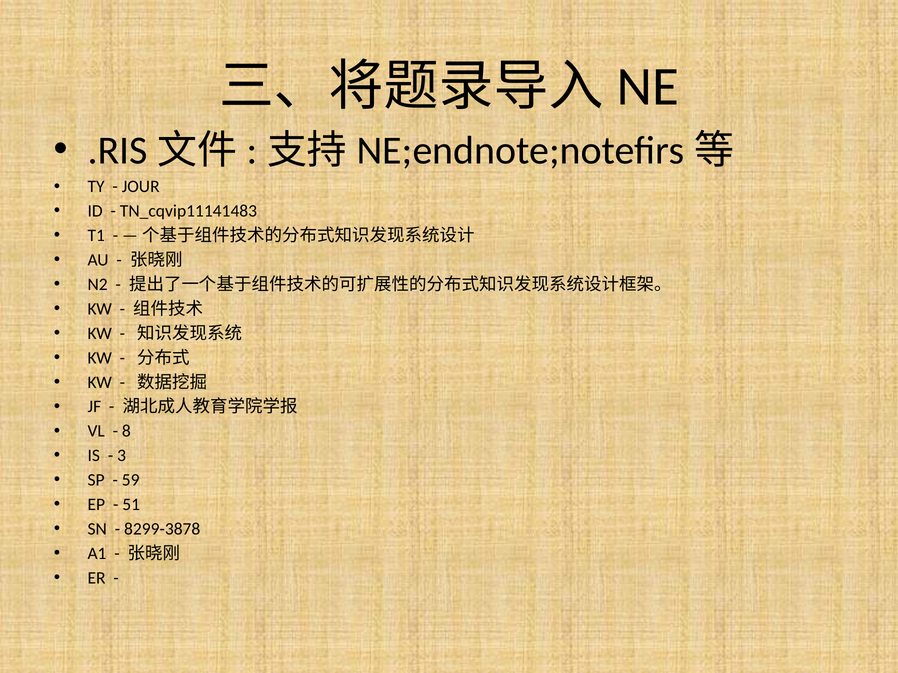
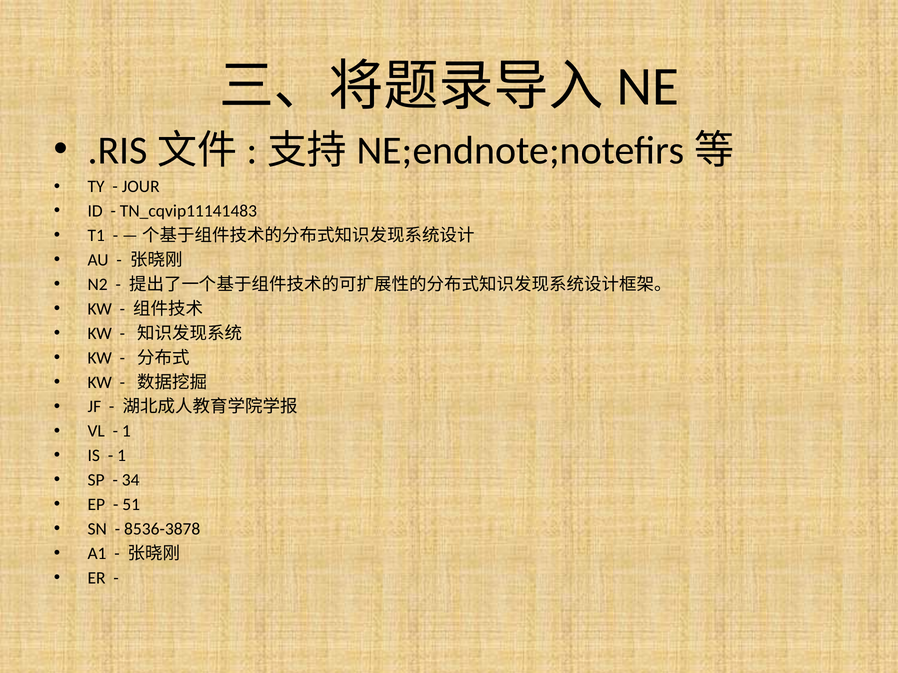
8 at (126, 431): 8 -> 1
3 at (122, 456): 3 -> 1
59: 59 -> 34
8299-3878: 8299-3878 -> 8536-3878
